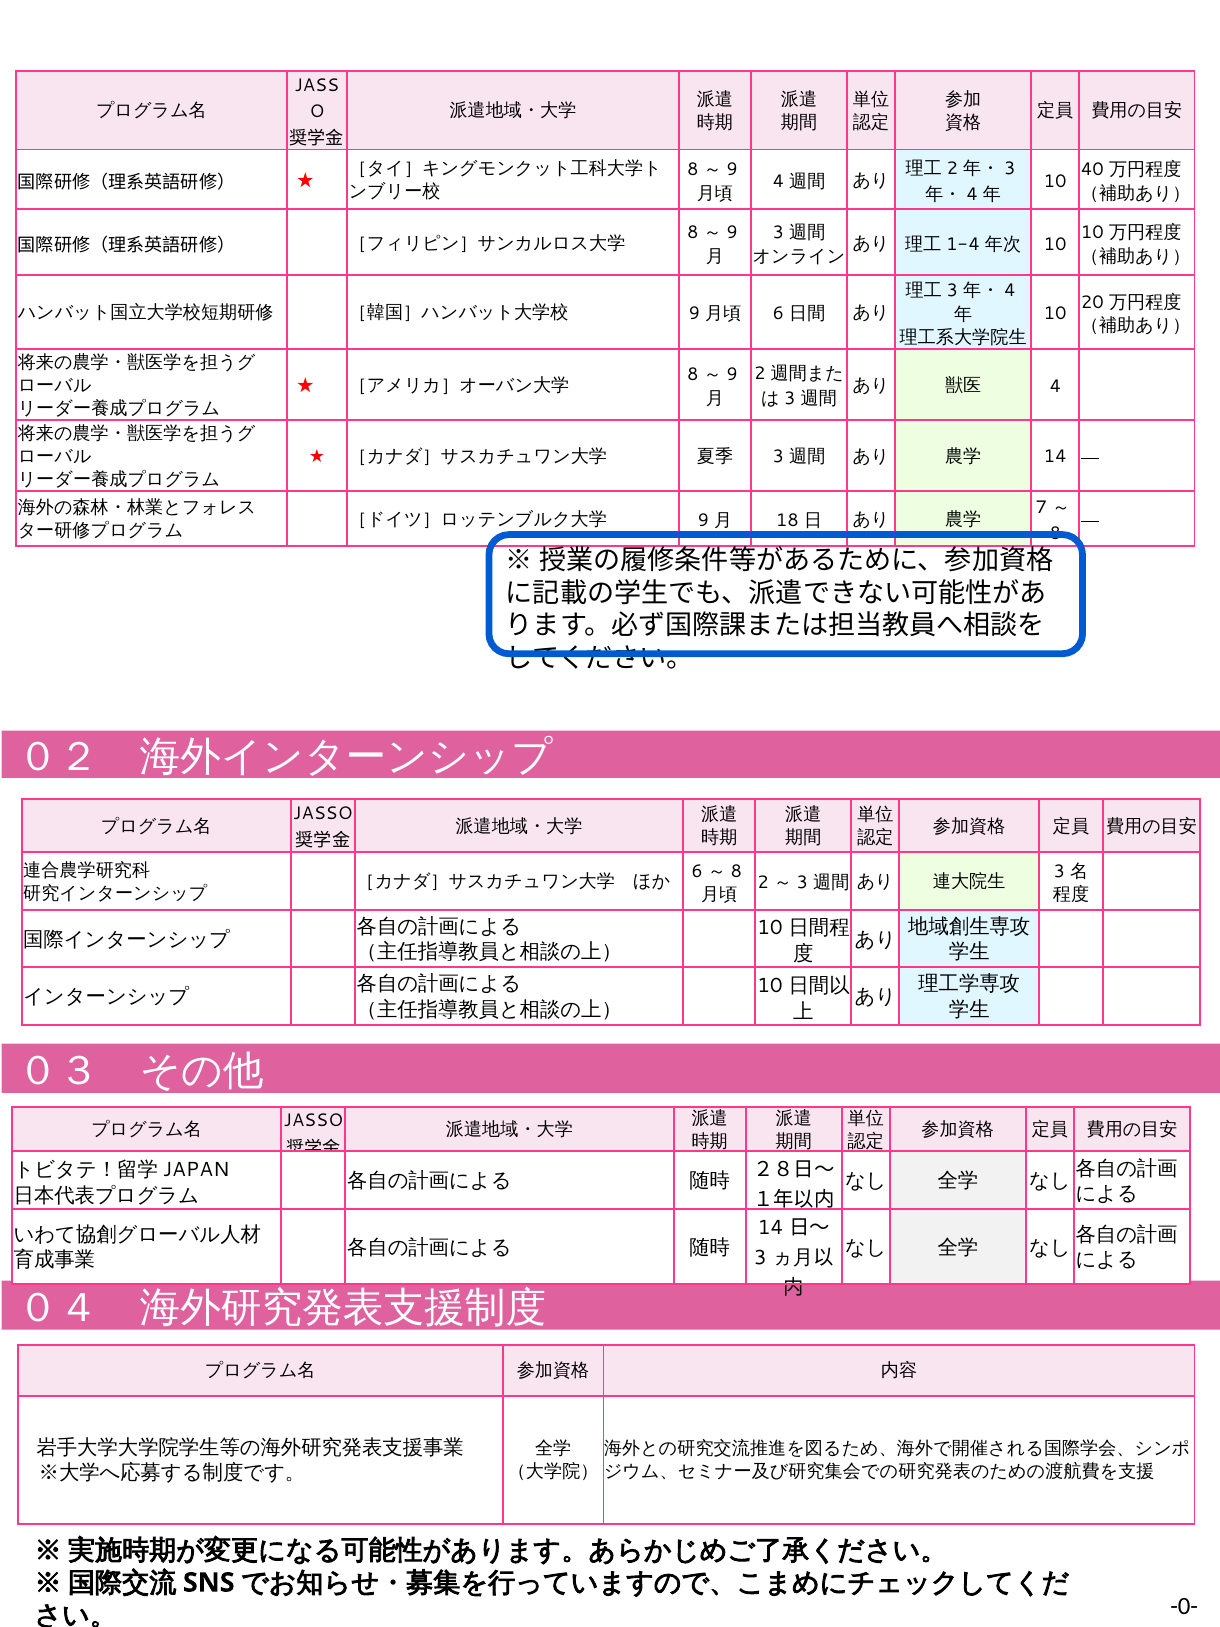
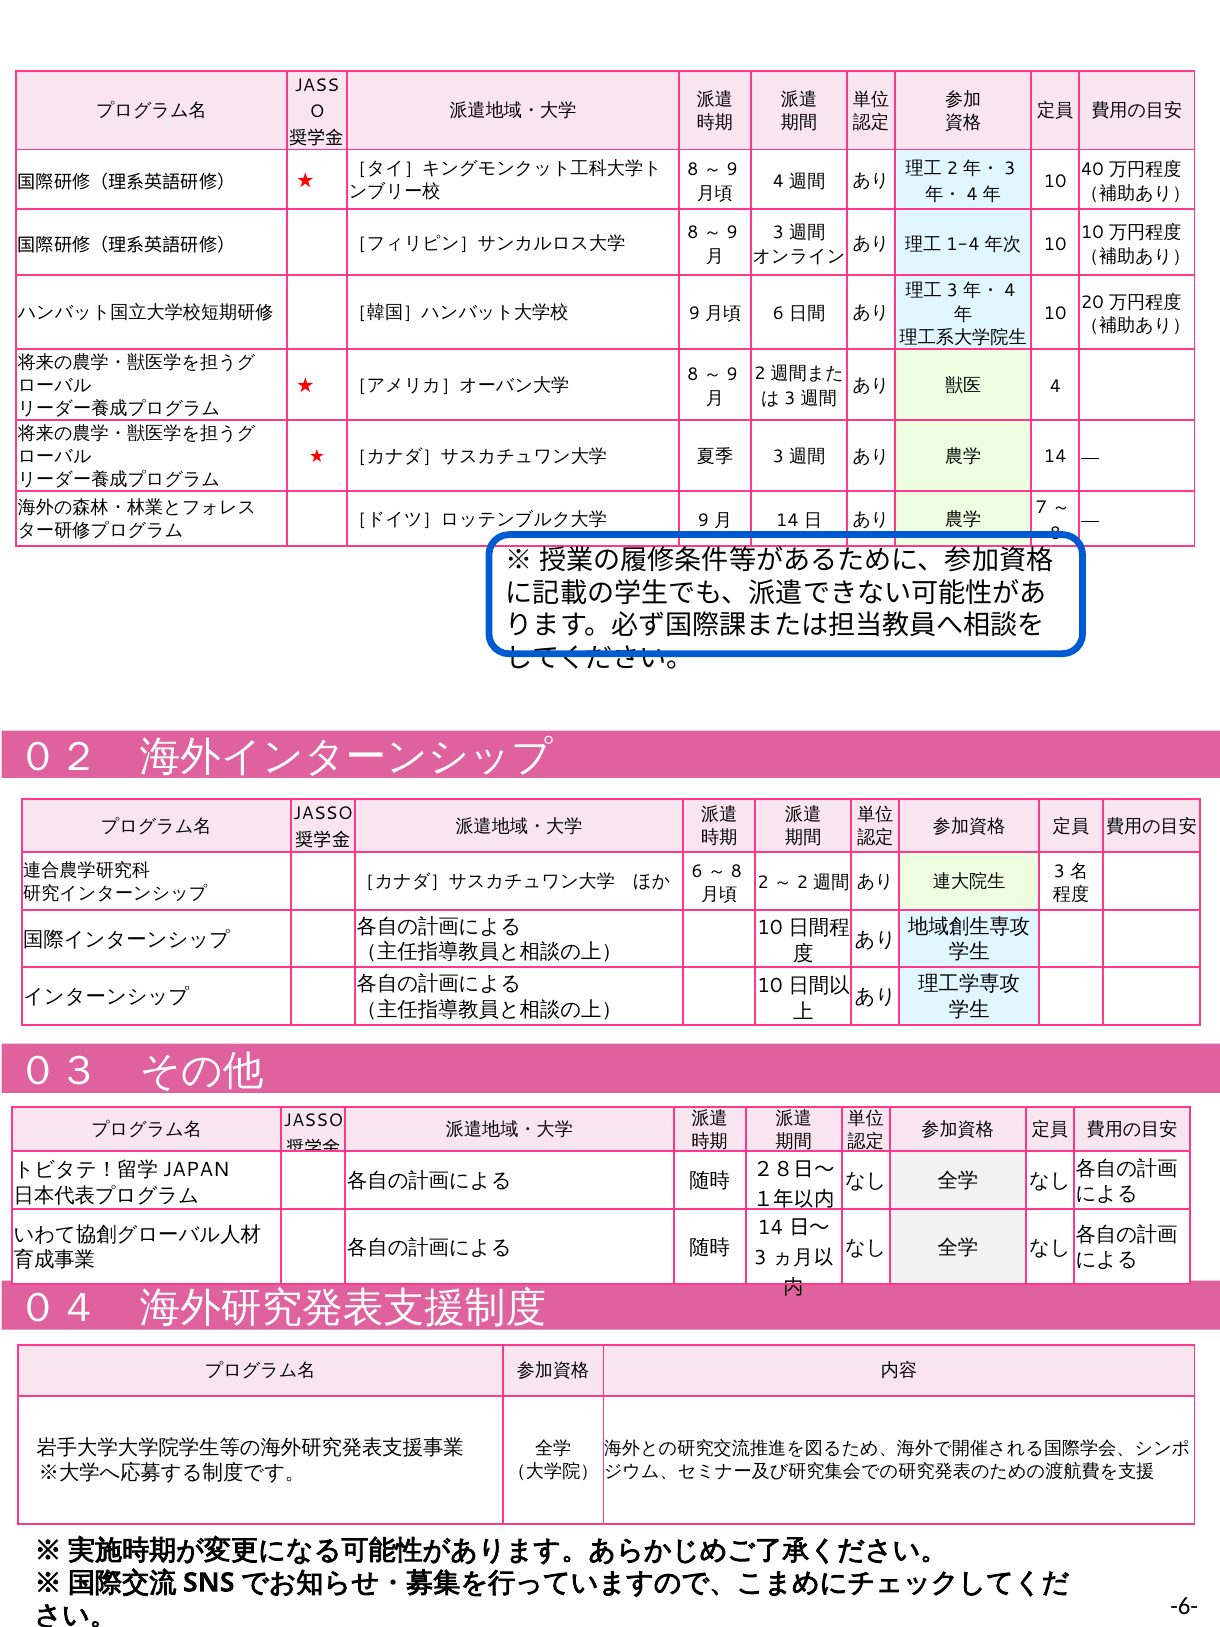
18 at (787, 520): 18 -> 14
3 at (802, 882): 3 -> 2
-0-: -0- -> -6-
